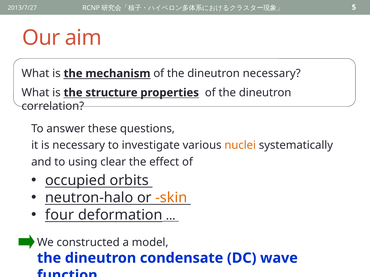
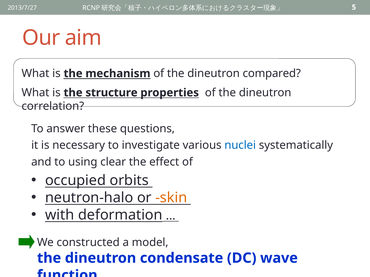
dineutron necessary: necessary -> compared
nuclei colour: orange -> blue
four: four -> with
